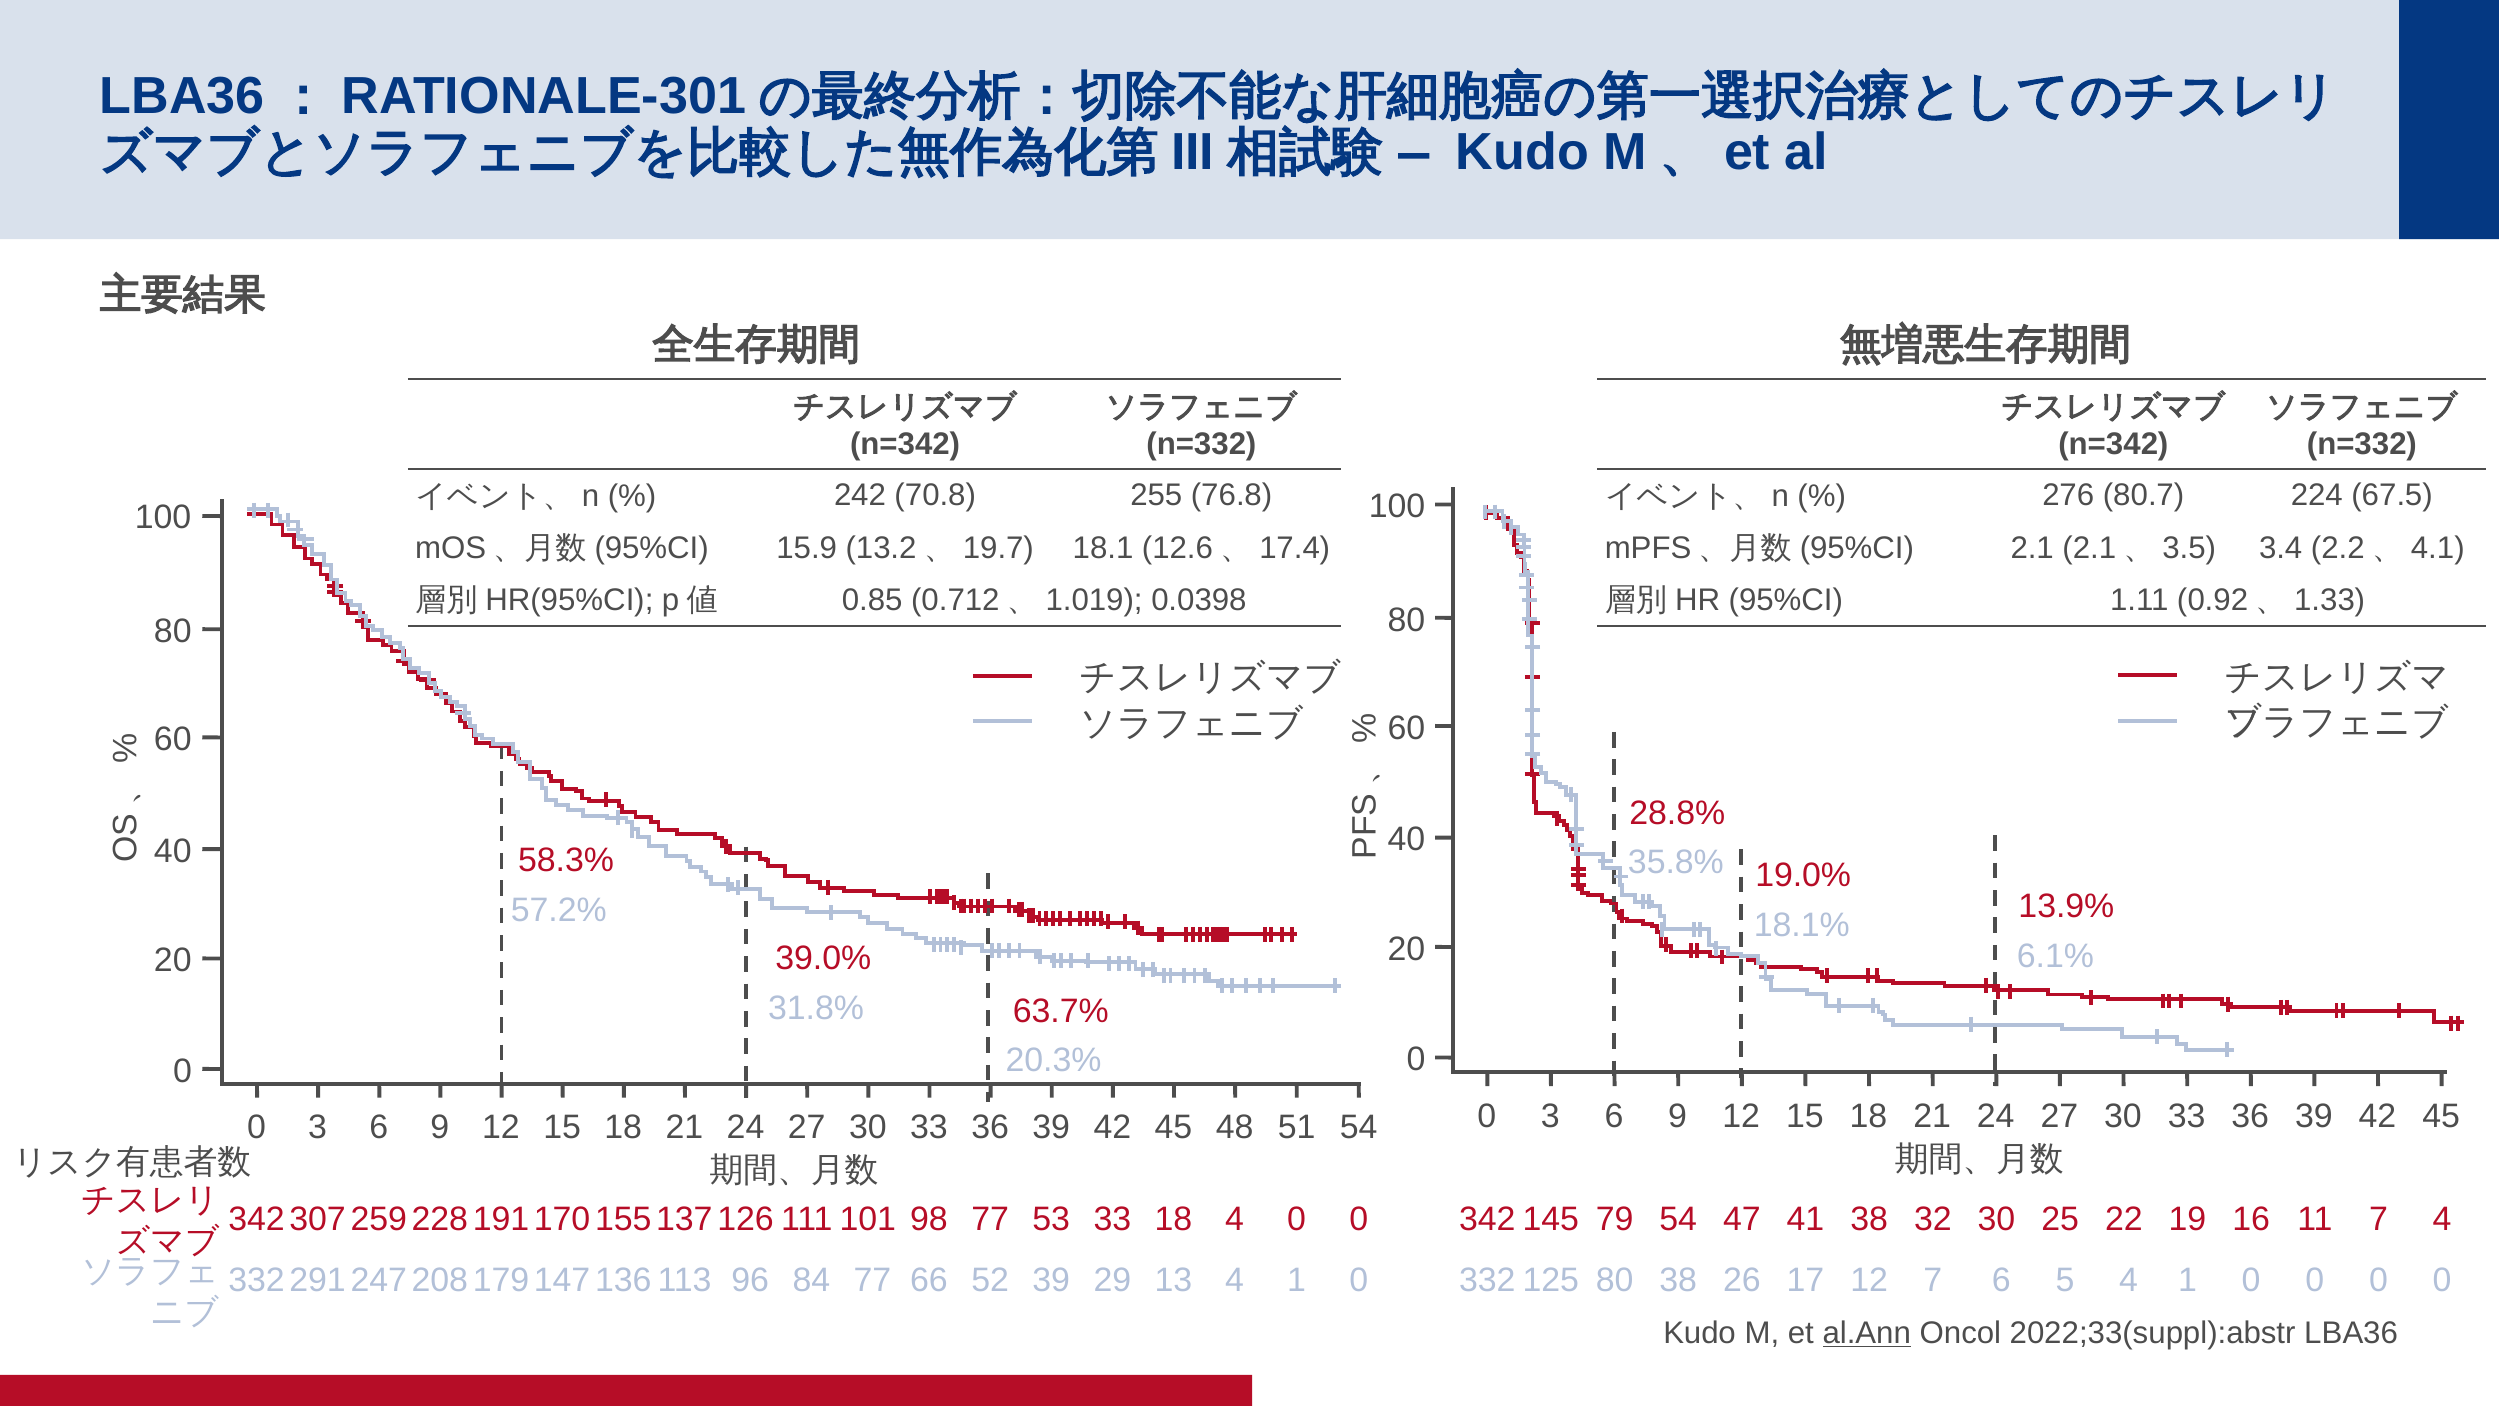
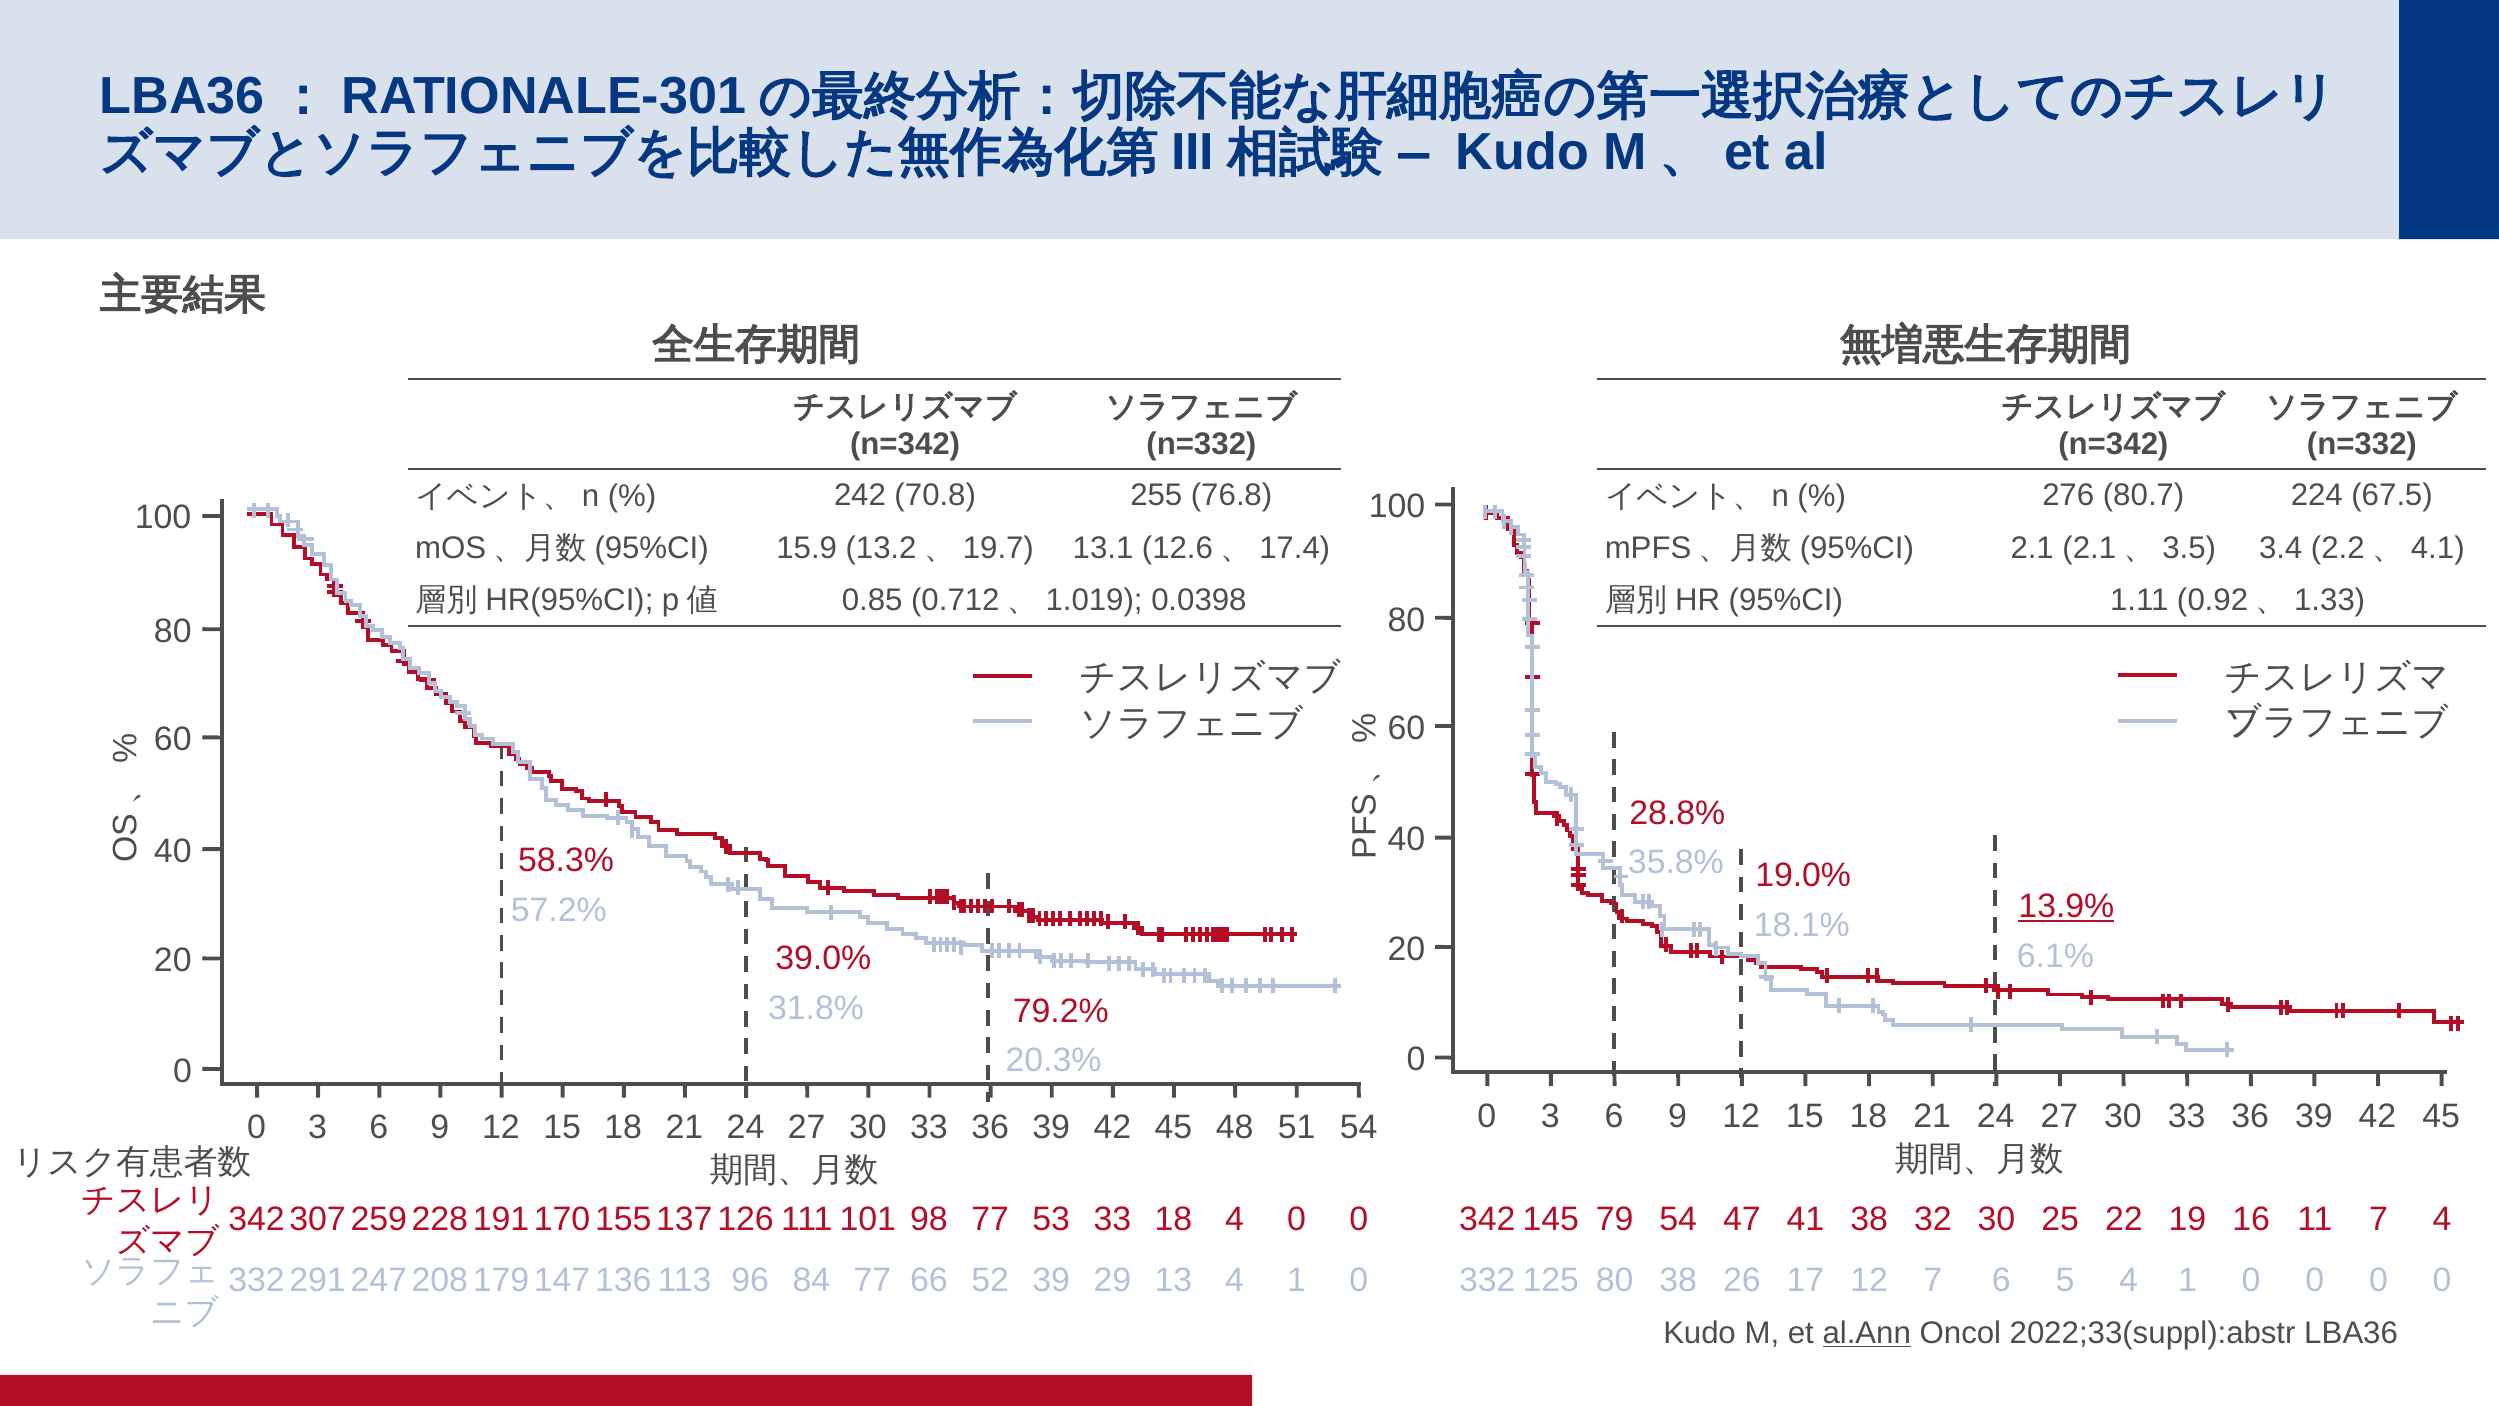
18.1: 18.1 -> 13.1
13.9% underline: none -> present
63.7%: 63.7% -> 79.2%
